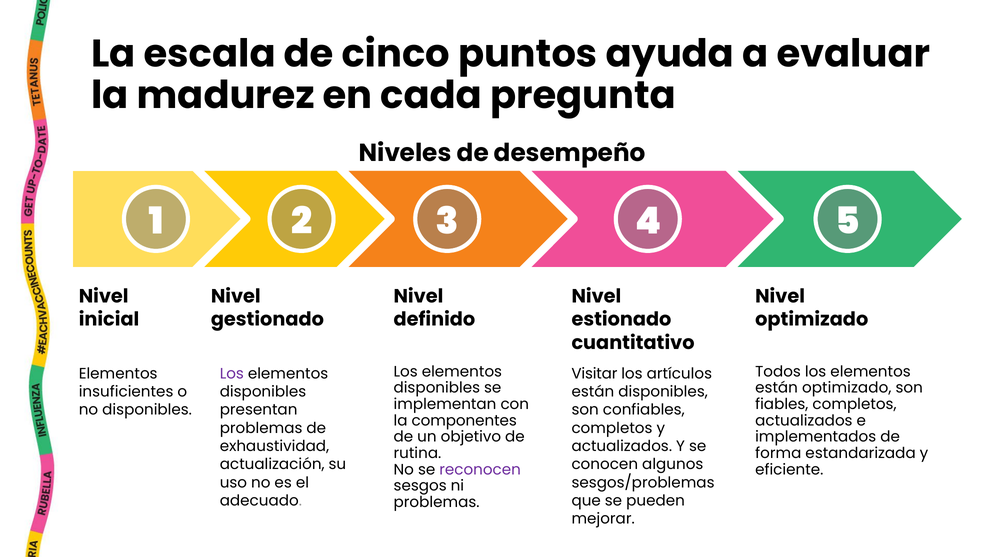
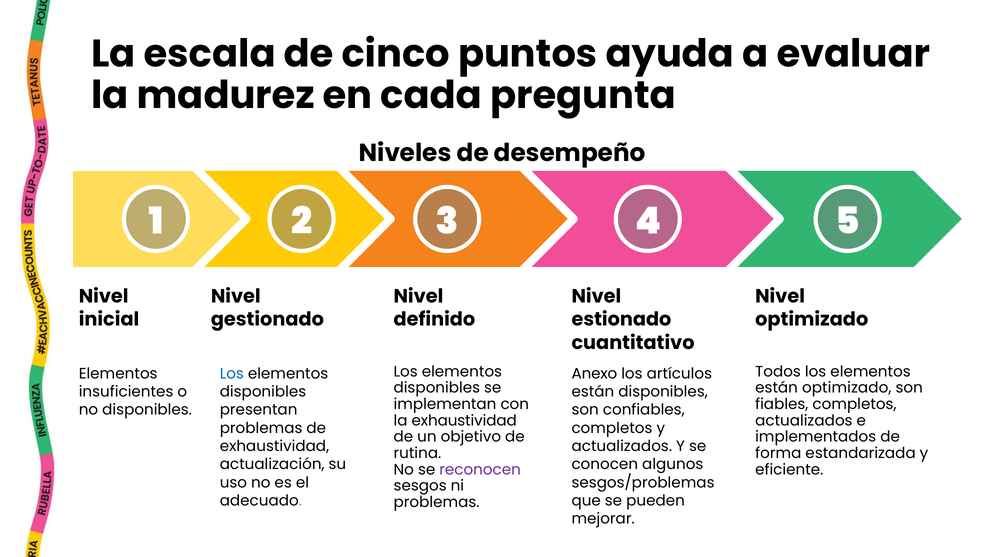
Los at (232, 374) colour: purple -> blue
Visitar: Visitar -> Anexo
la componentes: componentes -> exhaustividad
